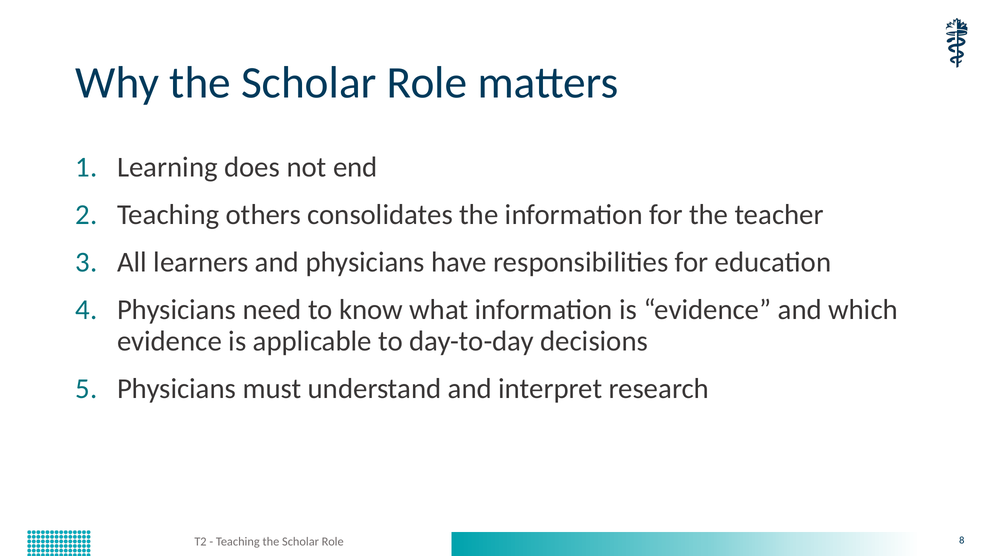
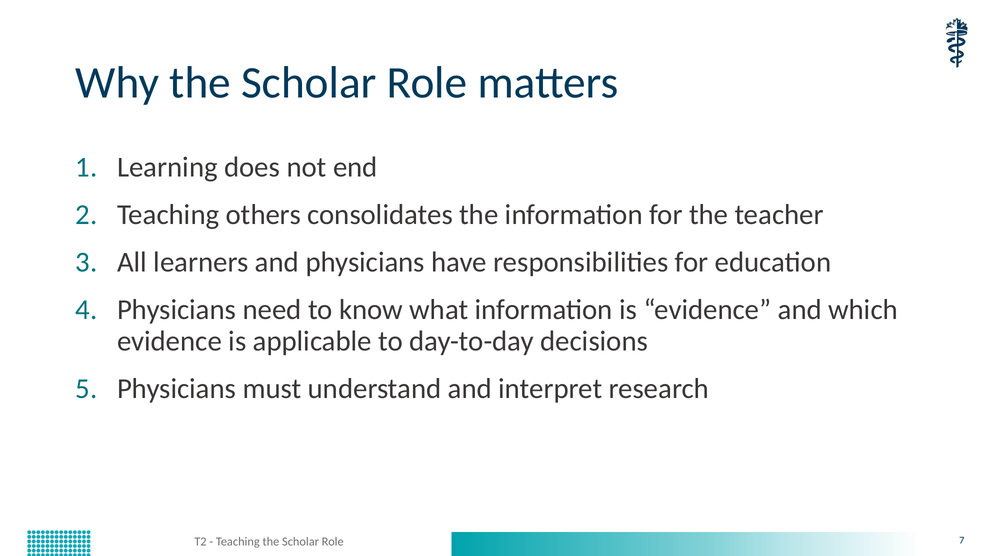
8: 8 -> 7
